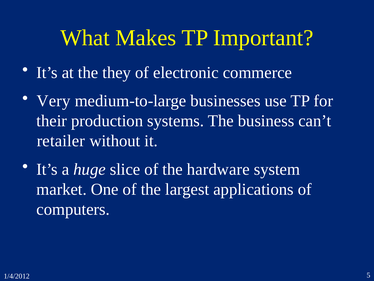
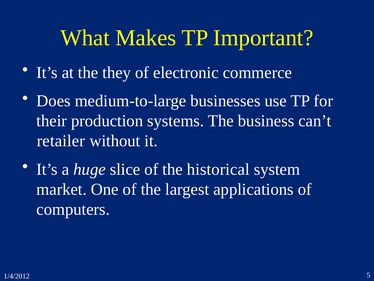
Very: Very -> Does
hardware: hardware -> historical
